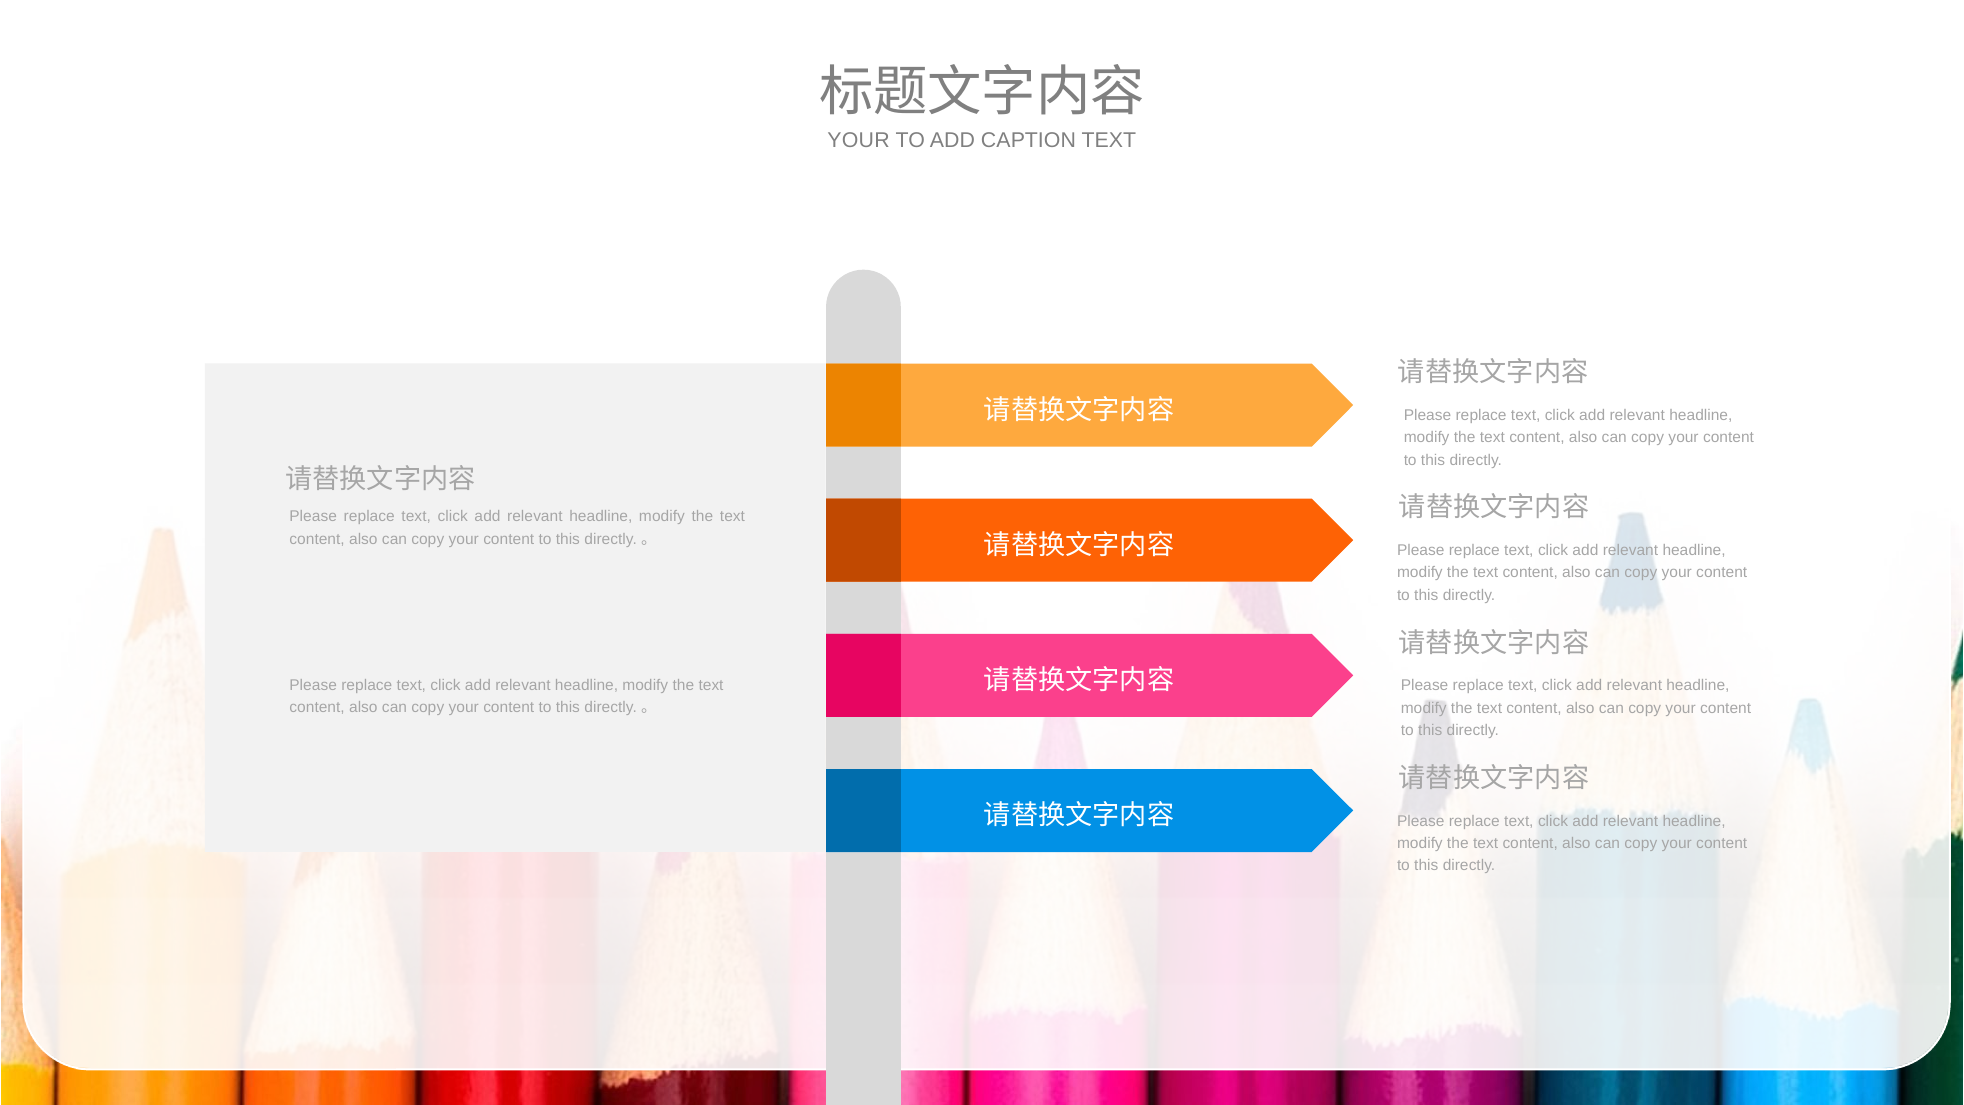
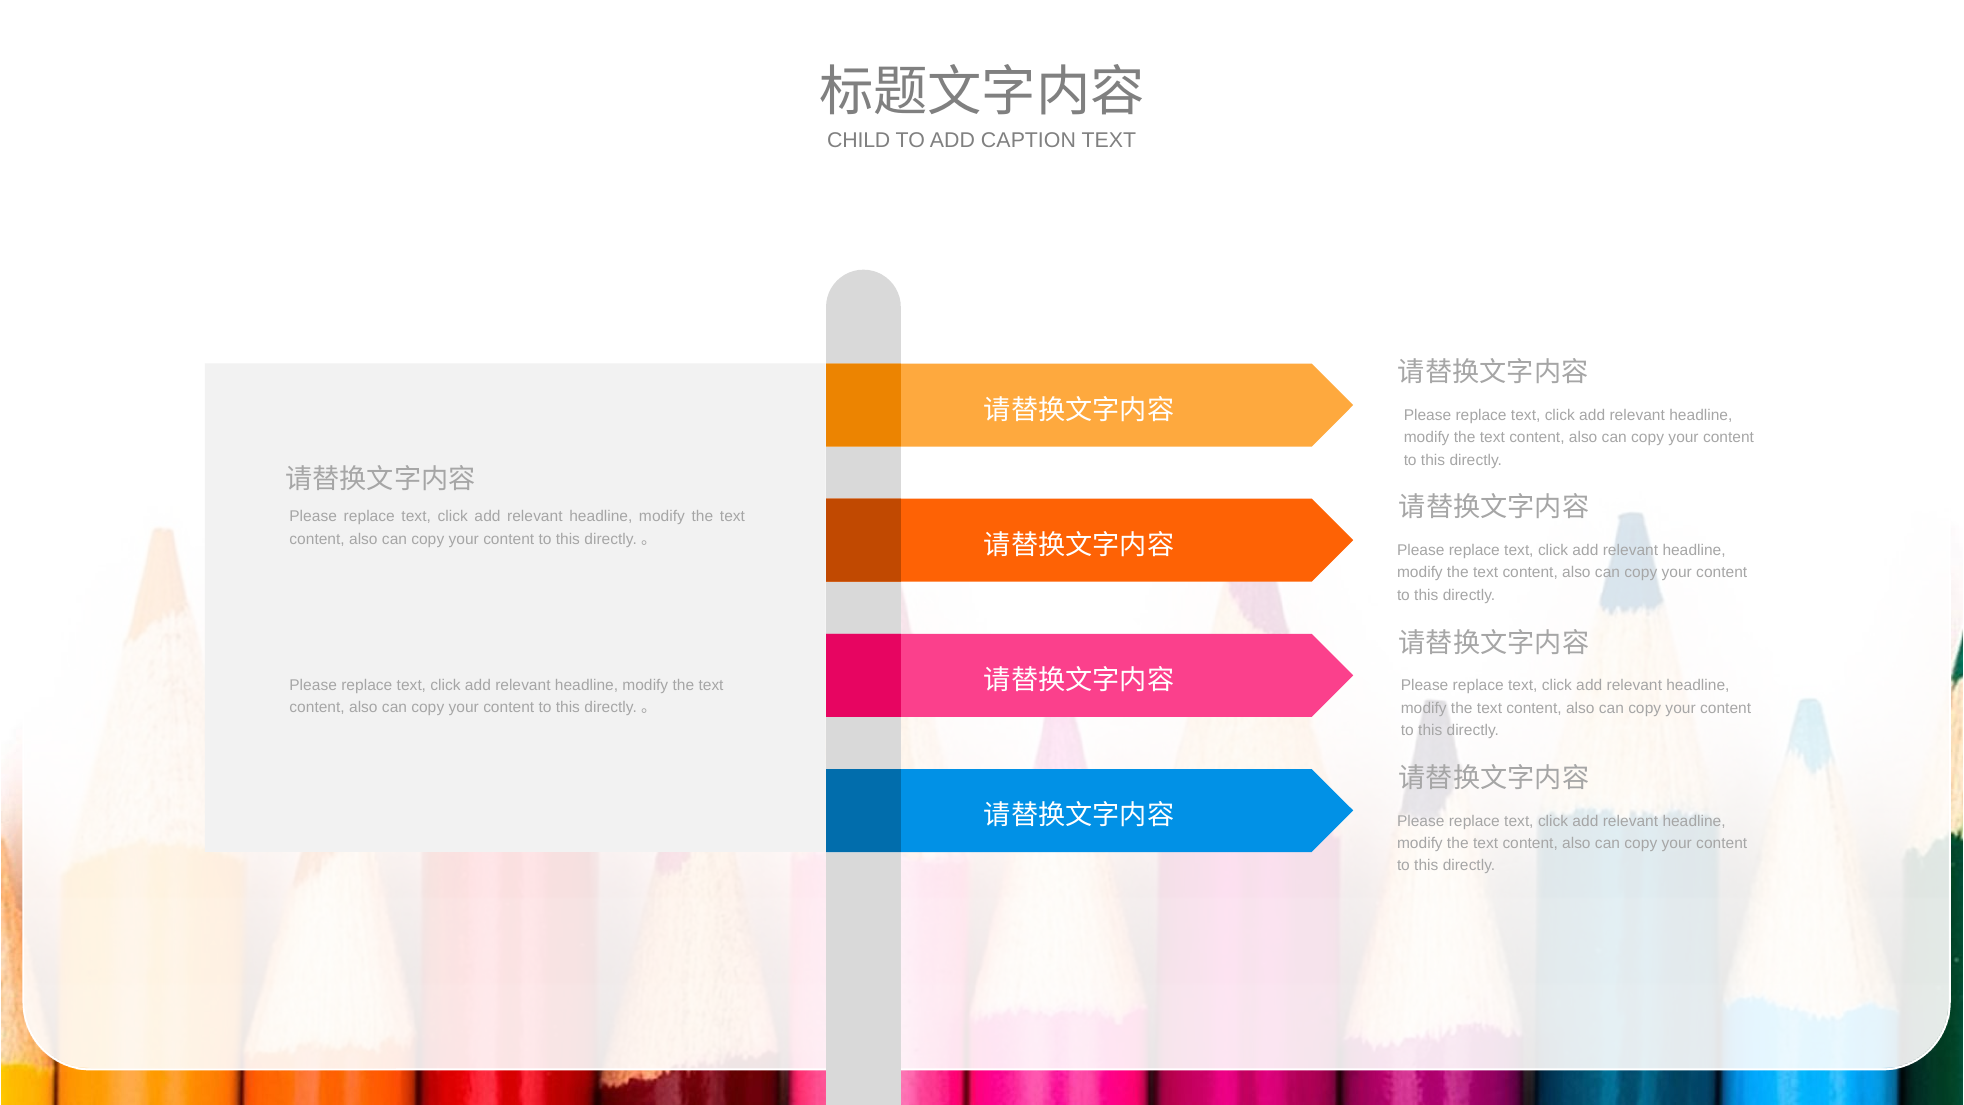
YOUR at (859, 140): YOUR -> CHILD
